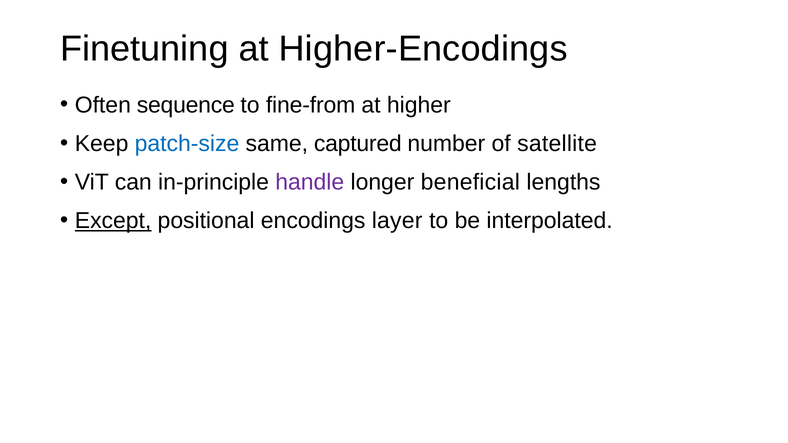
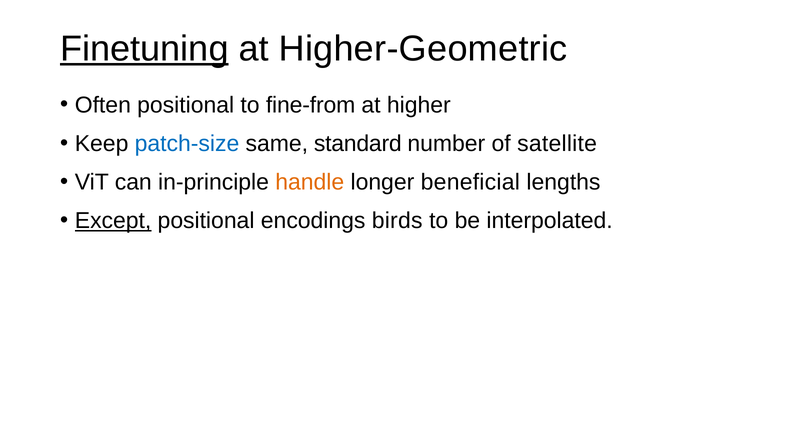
Finetuning underline: none -> present
Higher-Encodings: Higher-Encodings -> Higher-Geometric
Often sequence: sequence -> positional
captured: captured -> standard
handle colour: purple -> orange
layer: layer -> birds
